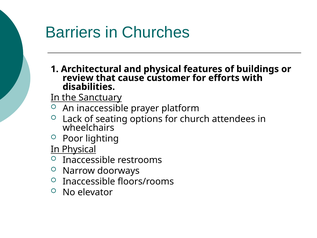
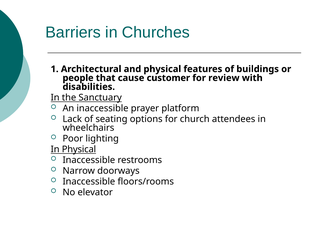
review: review -> people
efforts: efforts -> review
